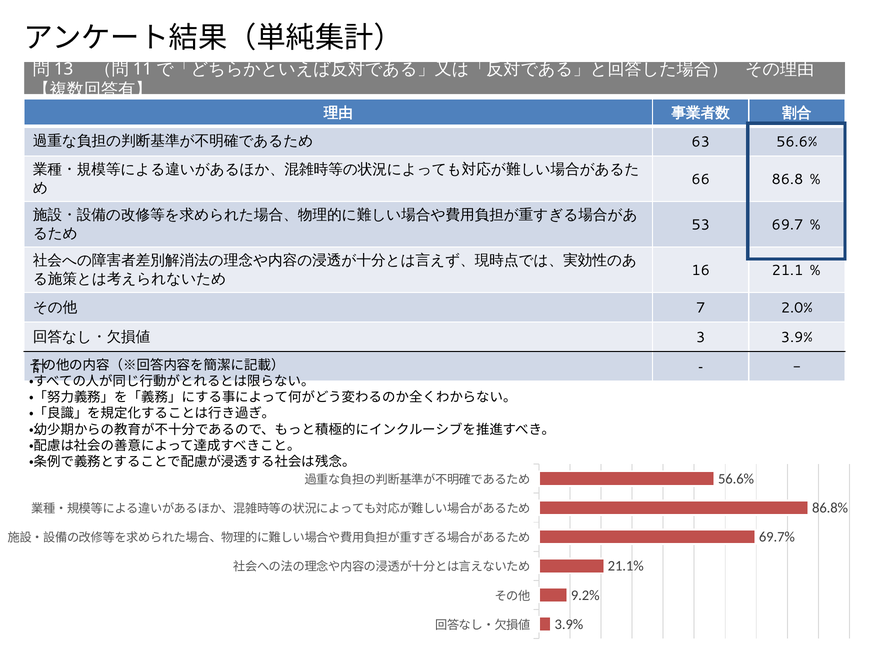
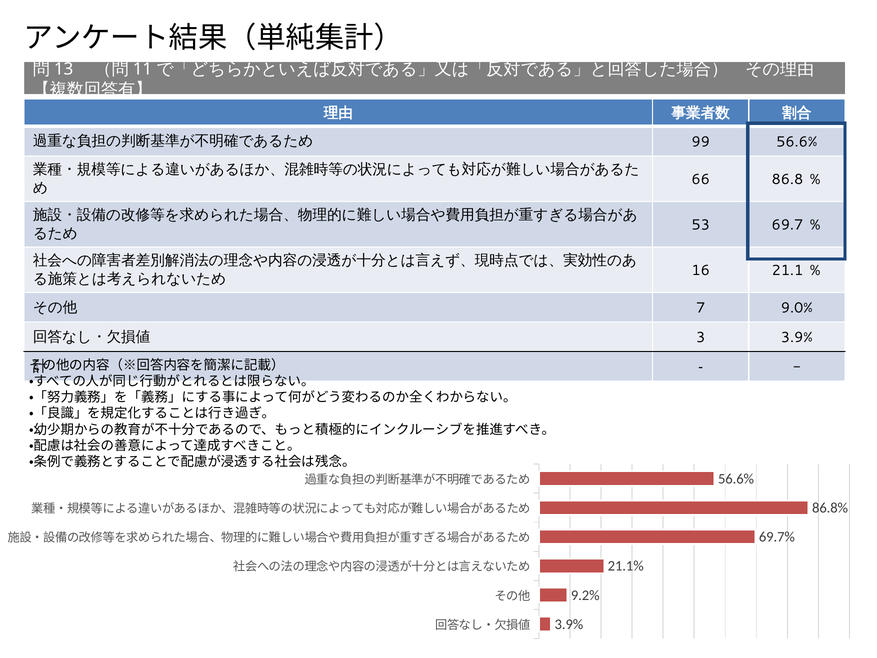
63: 63 -> 99
2.0%: 2.0% -> 9.0%
